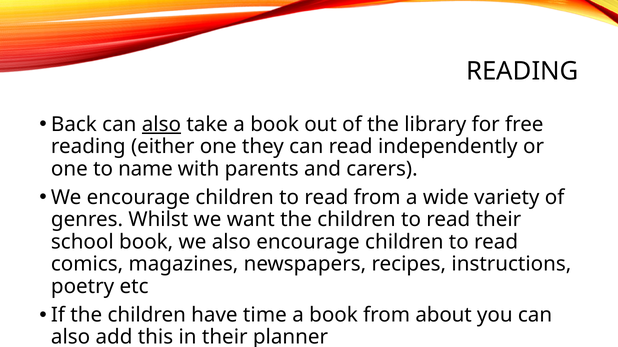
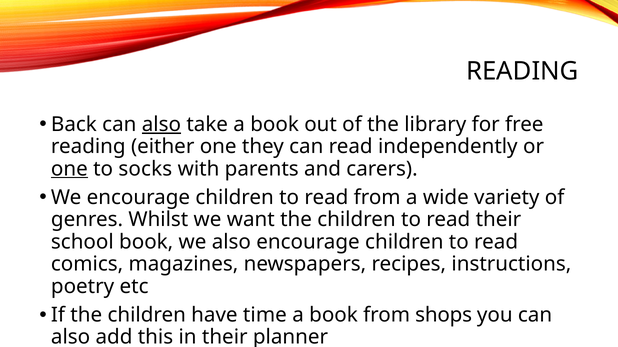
one at (69, 169) underline: none -> present
name: name -> socks
about: about -> shops
